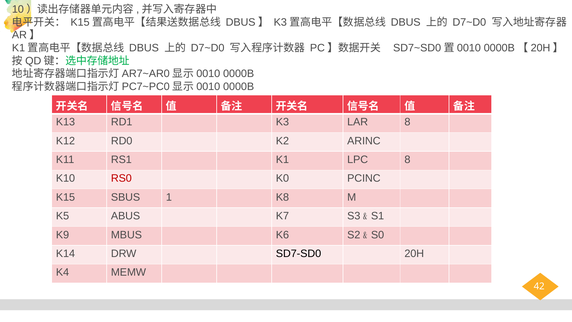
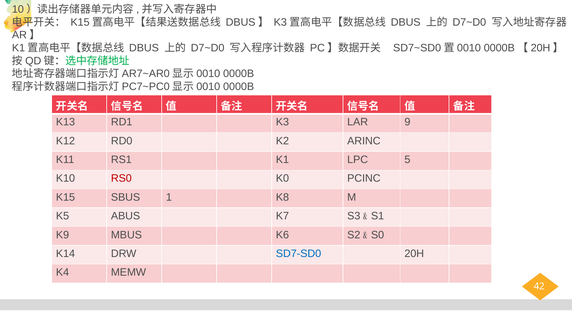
LAR 8: 8 -> 9
LPC 8: 8 -> 5
SD7-SD0 colour: black -> blue
